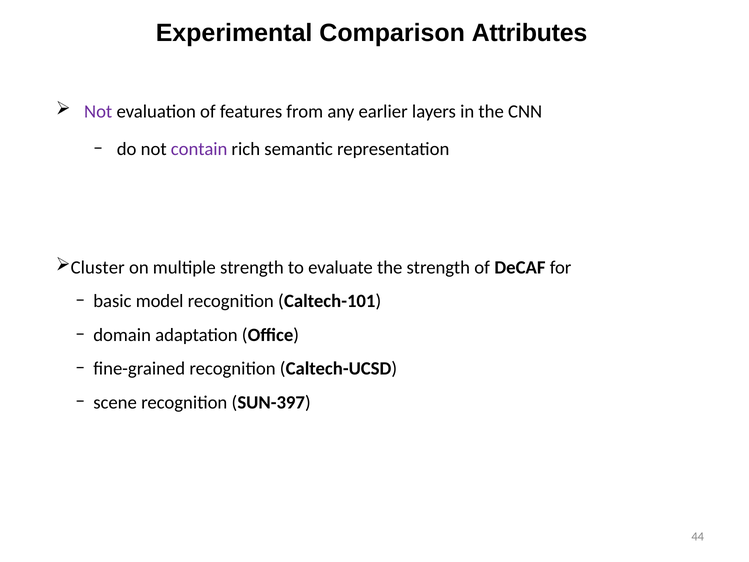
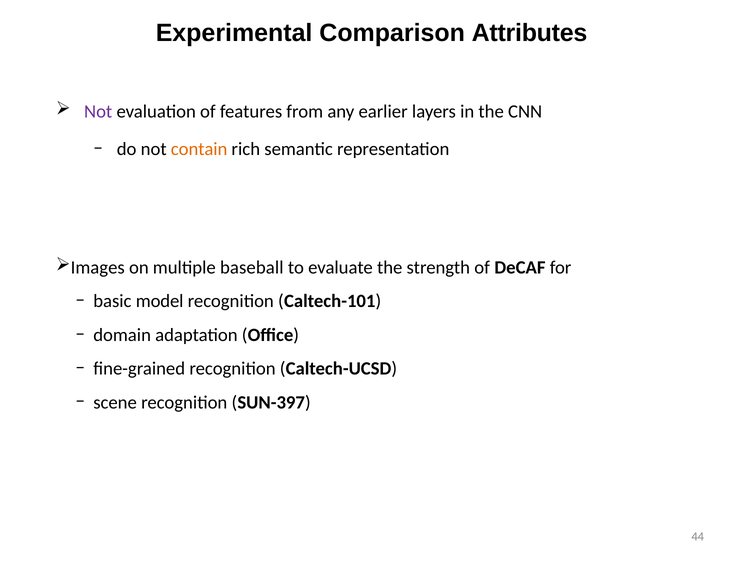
contain colour: purple -> orange
Cluster: Cluster -> Images
multiple strength: strength -> baseball
